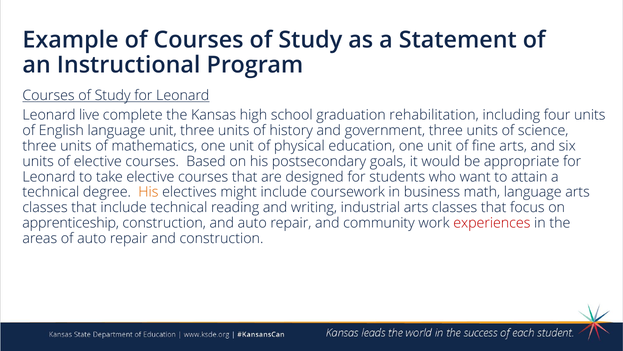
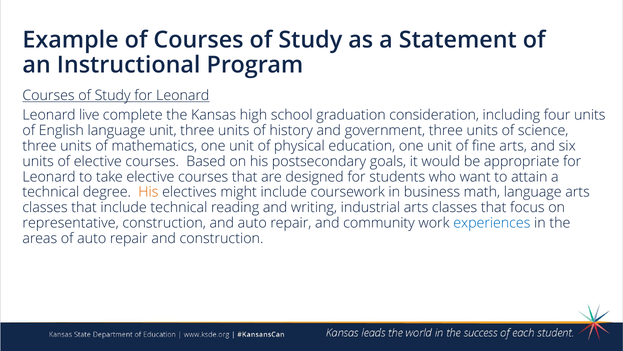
rehabilitation: rehabilitation -> consideration
apprenticeship: apprenticeship -> representative
experiences colour: red -> blue
